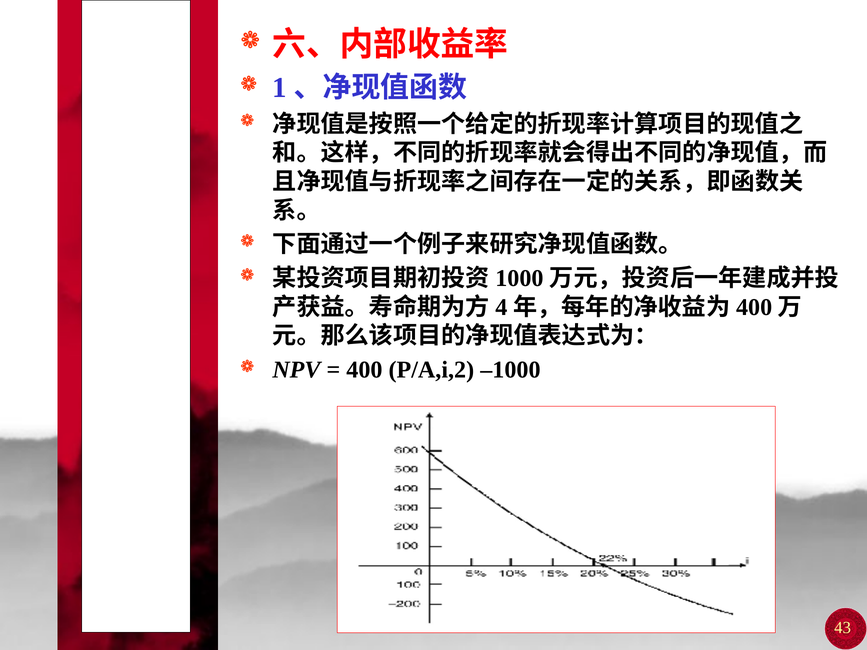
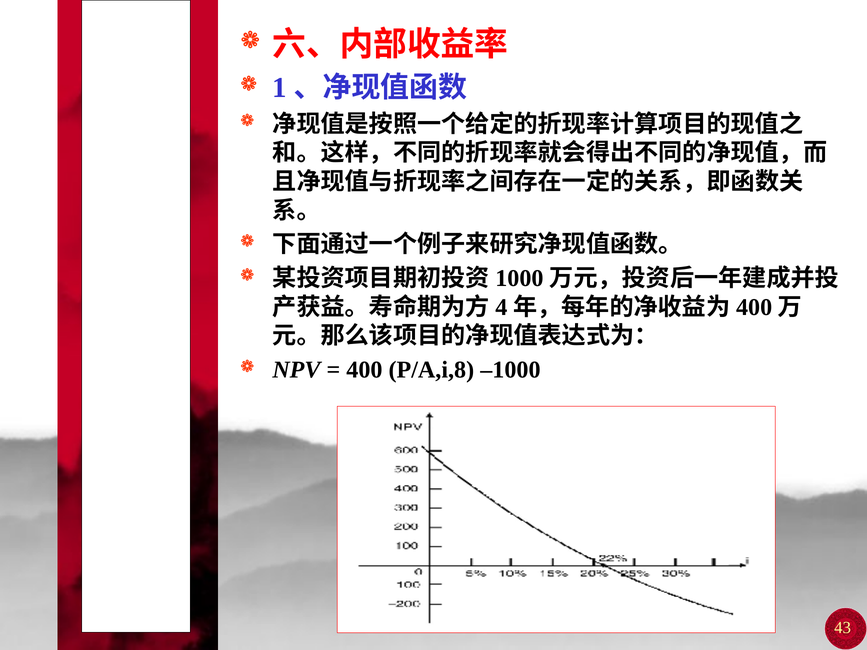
P/A,i,2: P/A,i,2 -> P/A,i,8
